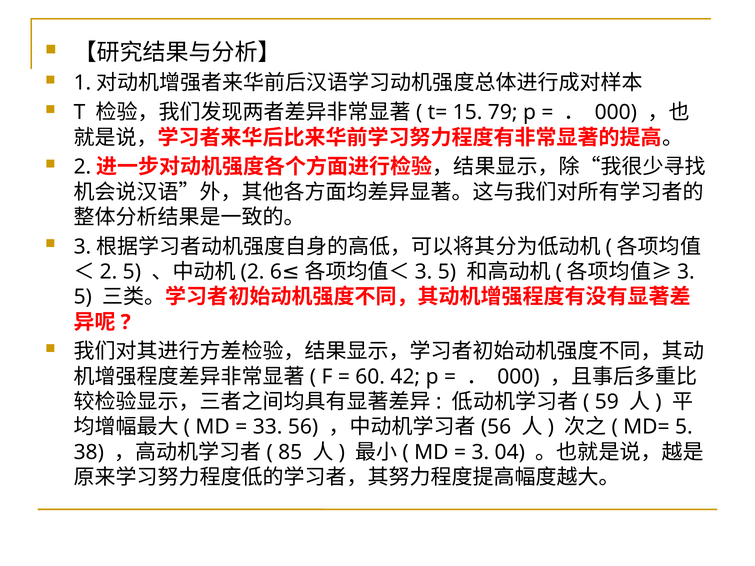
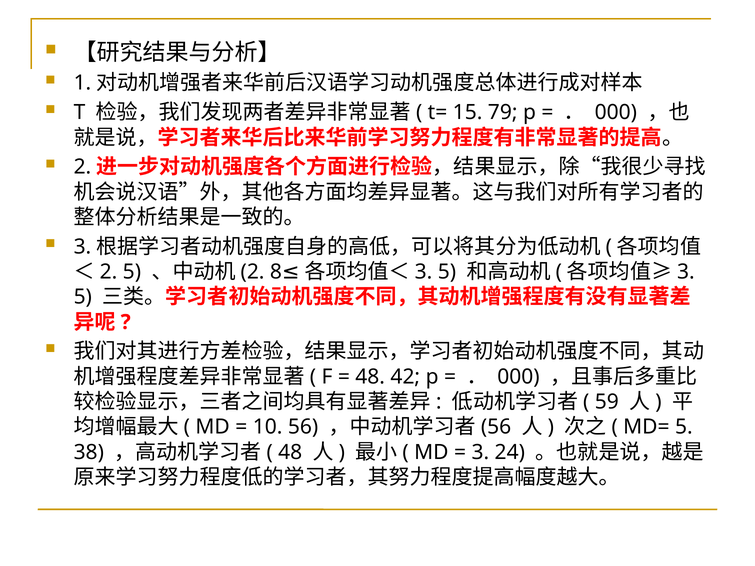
6: 6 -> 8
60 at (370, 377): 60 -> 48
33: 33 -> 10
85 at (290, 452): 85 -> 48
04: 04 -> 24
